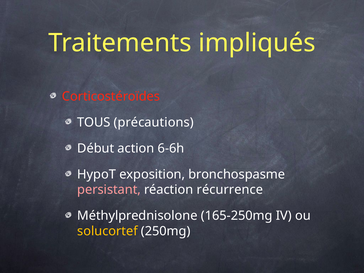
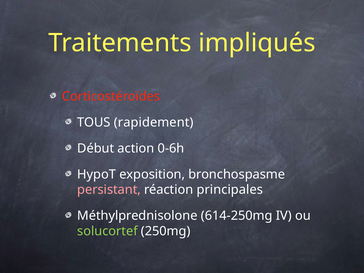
précautions: précautions -> rapidement
6-6h: 6-6h -> 0-6h
récurrence: récurrence -> principales
165-250mg: 165-250mg -> 614-250mg
solucortef colour: yellow -> light green
